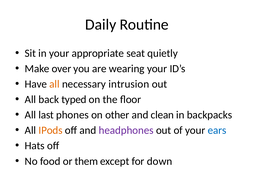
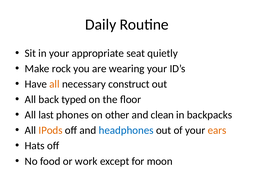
over: over -> rock
intrusion: intrusion -> construct
headphones colour: purple -> blue
ears colour: blue -> orange
them: them -> work
down: down -> moon
